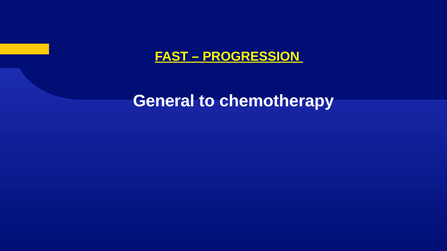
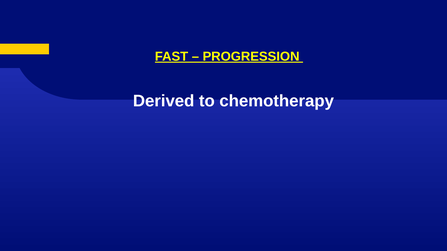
General: General -> Derived
